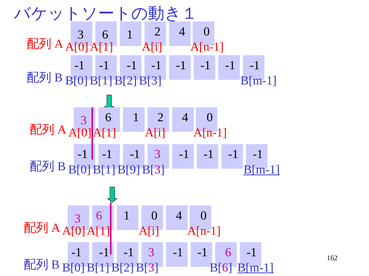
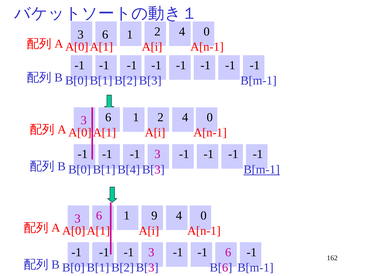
B[9: B[9 -> B[4
6 0: 0 -> 9
B[m-1 at (255, 268) underline: present -> none
